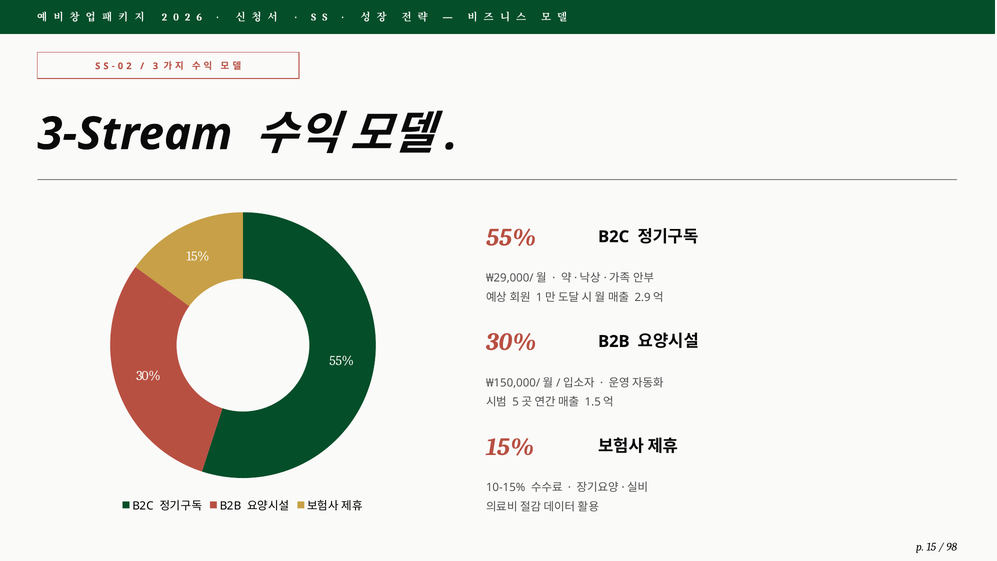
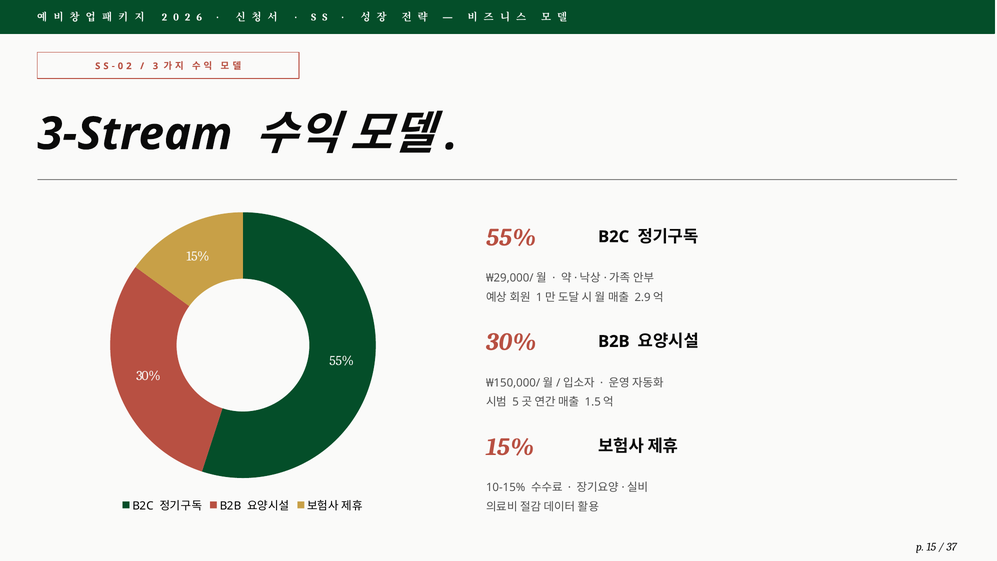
98: 98 -> 37
